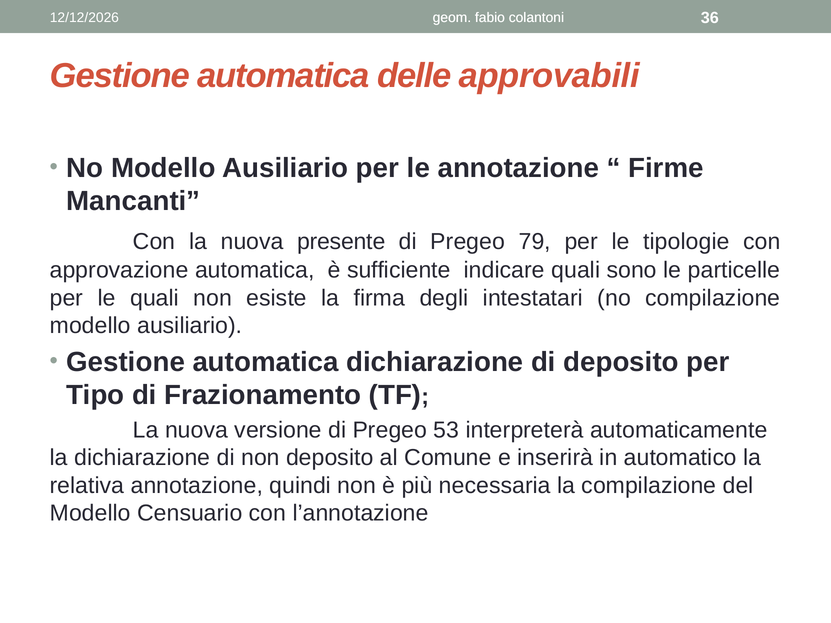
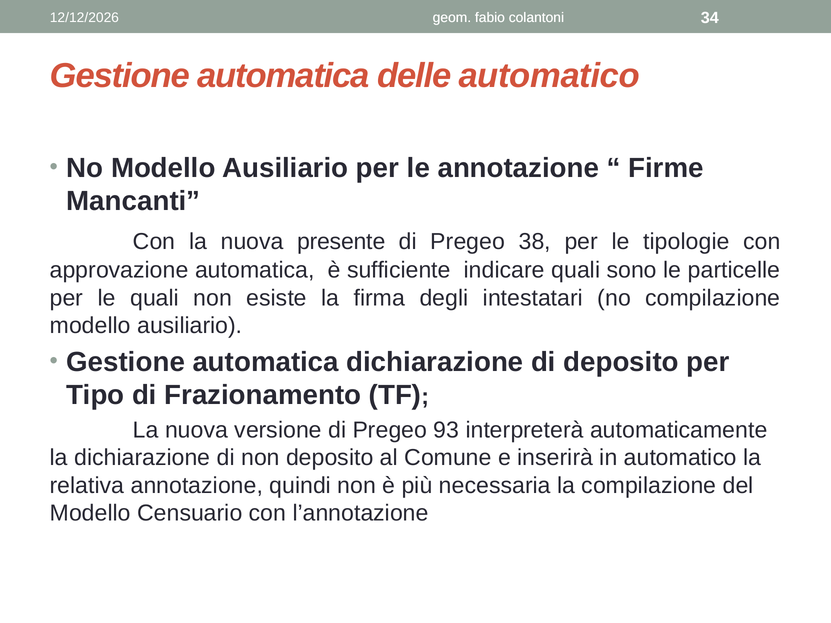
36: 36 -> 34
delle approvabili: approvabili -> automatico
79: 79 -> 38
53: 53 -> 93
